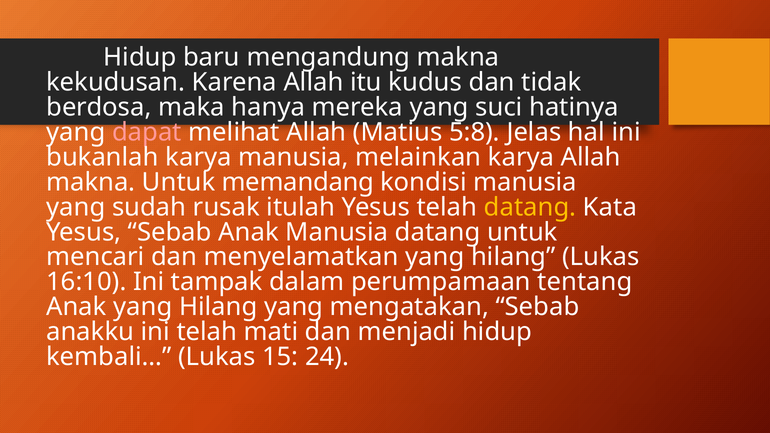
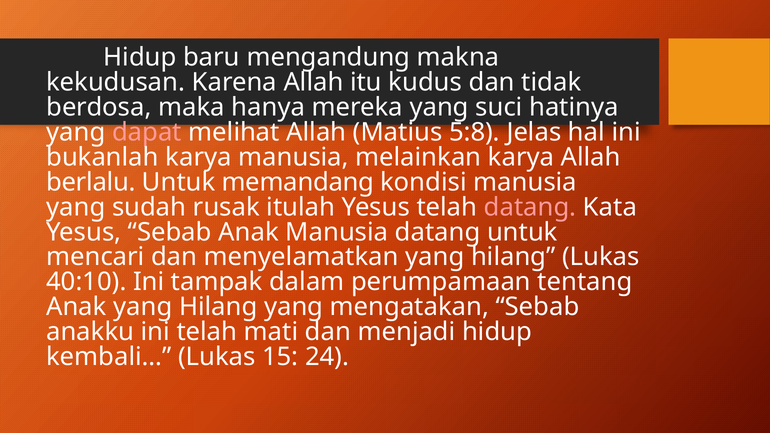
makna at (91, 182): makna -> berlalu
datang at (530, 207) colour: yellow -> pink
16:10: 16:10 -> 40:10
